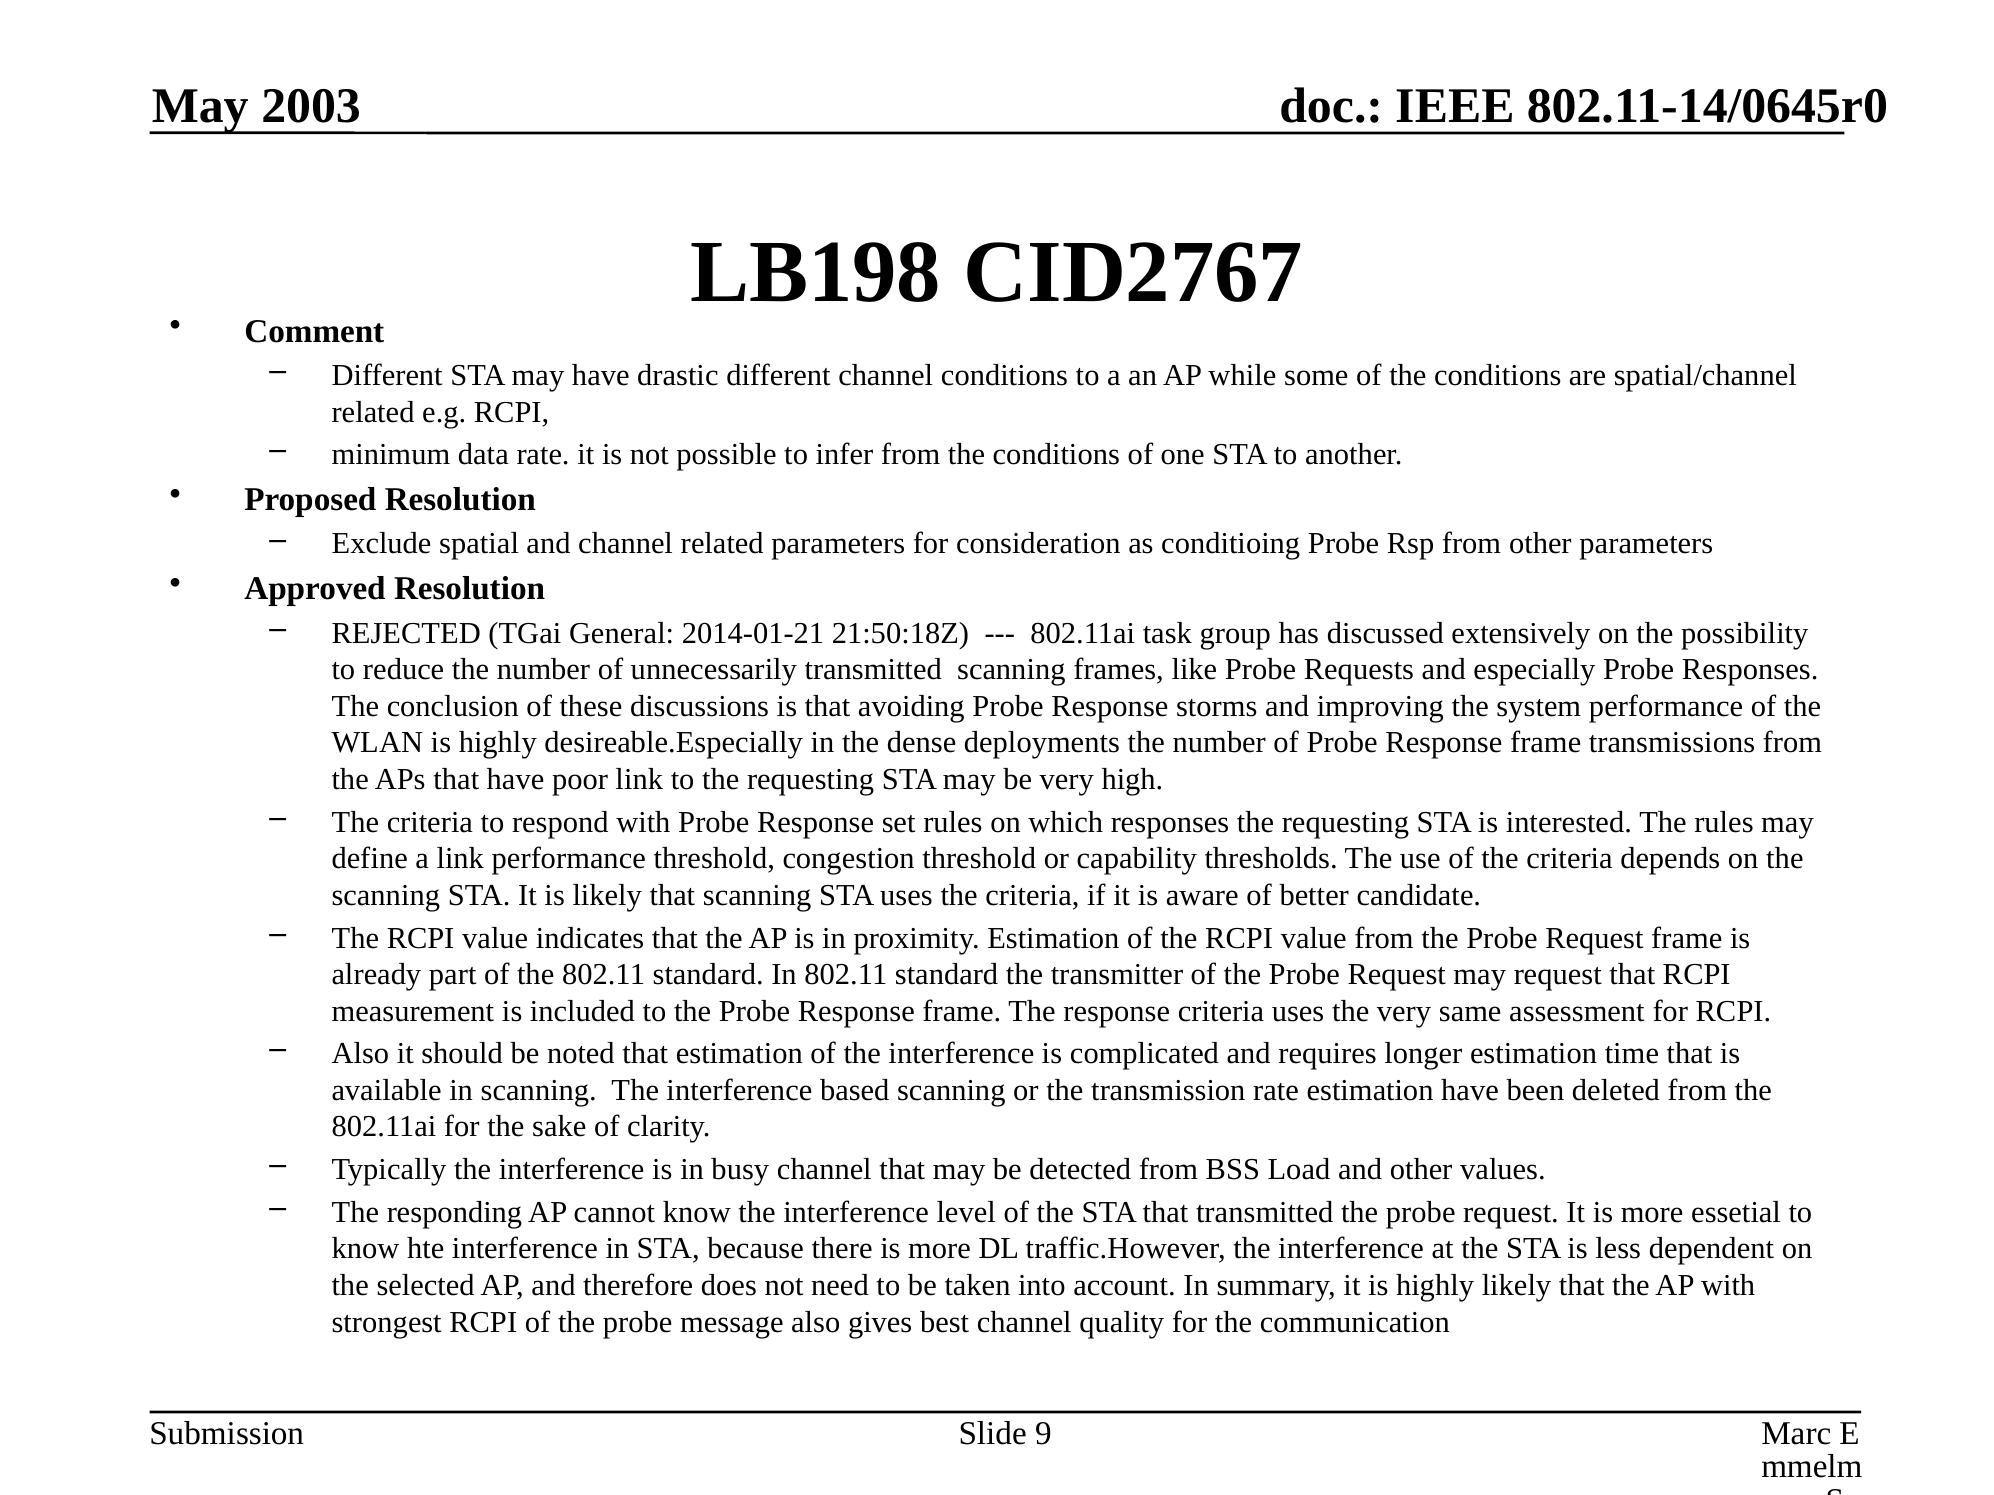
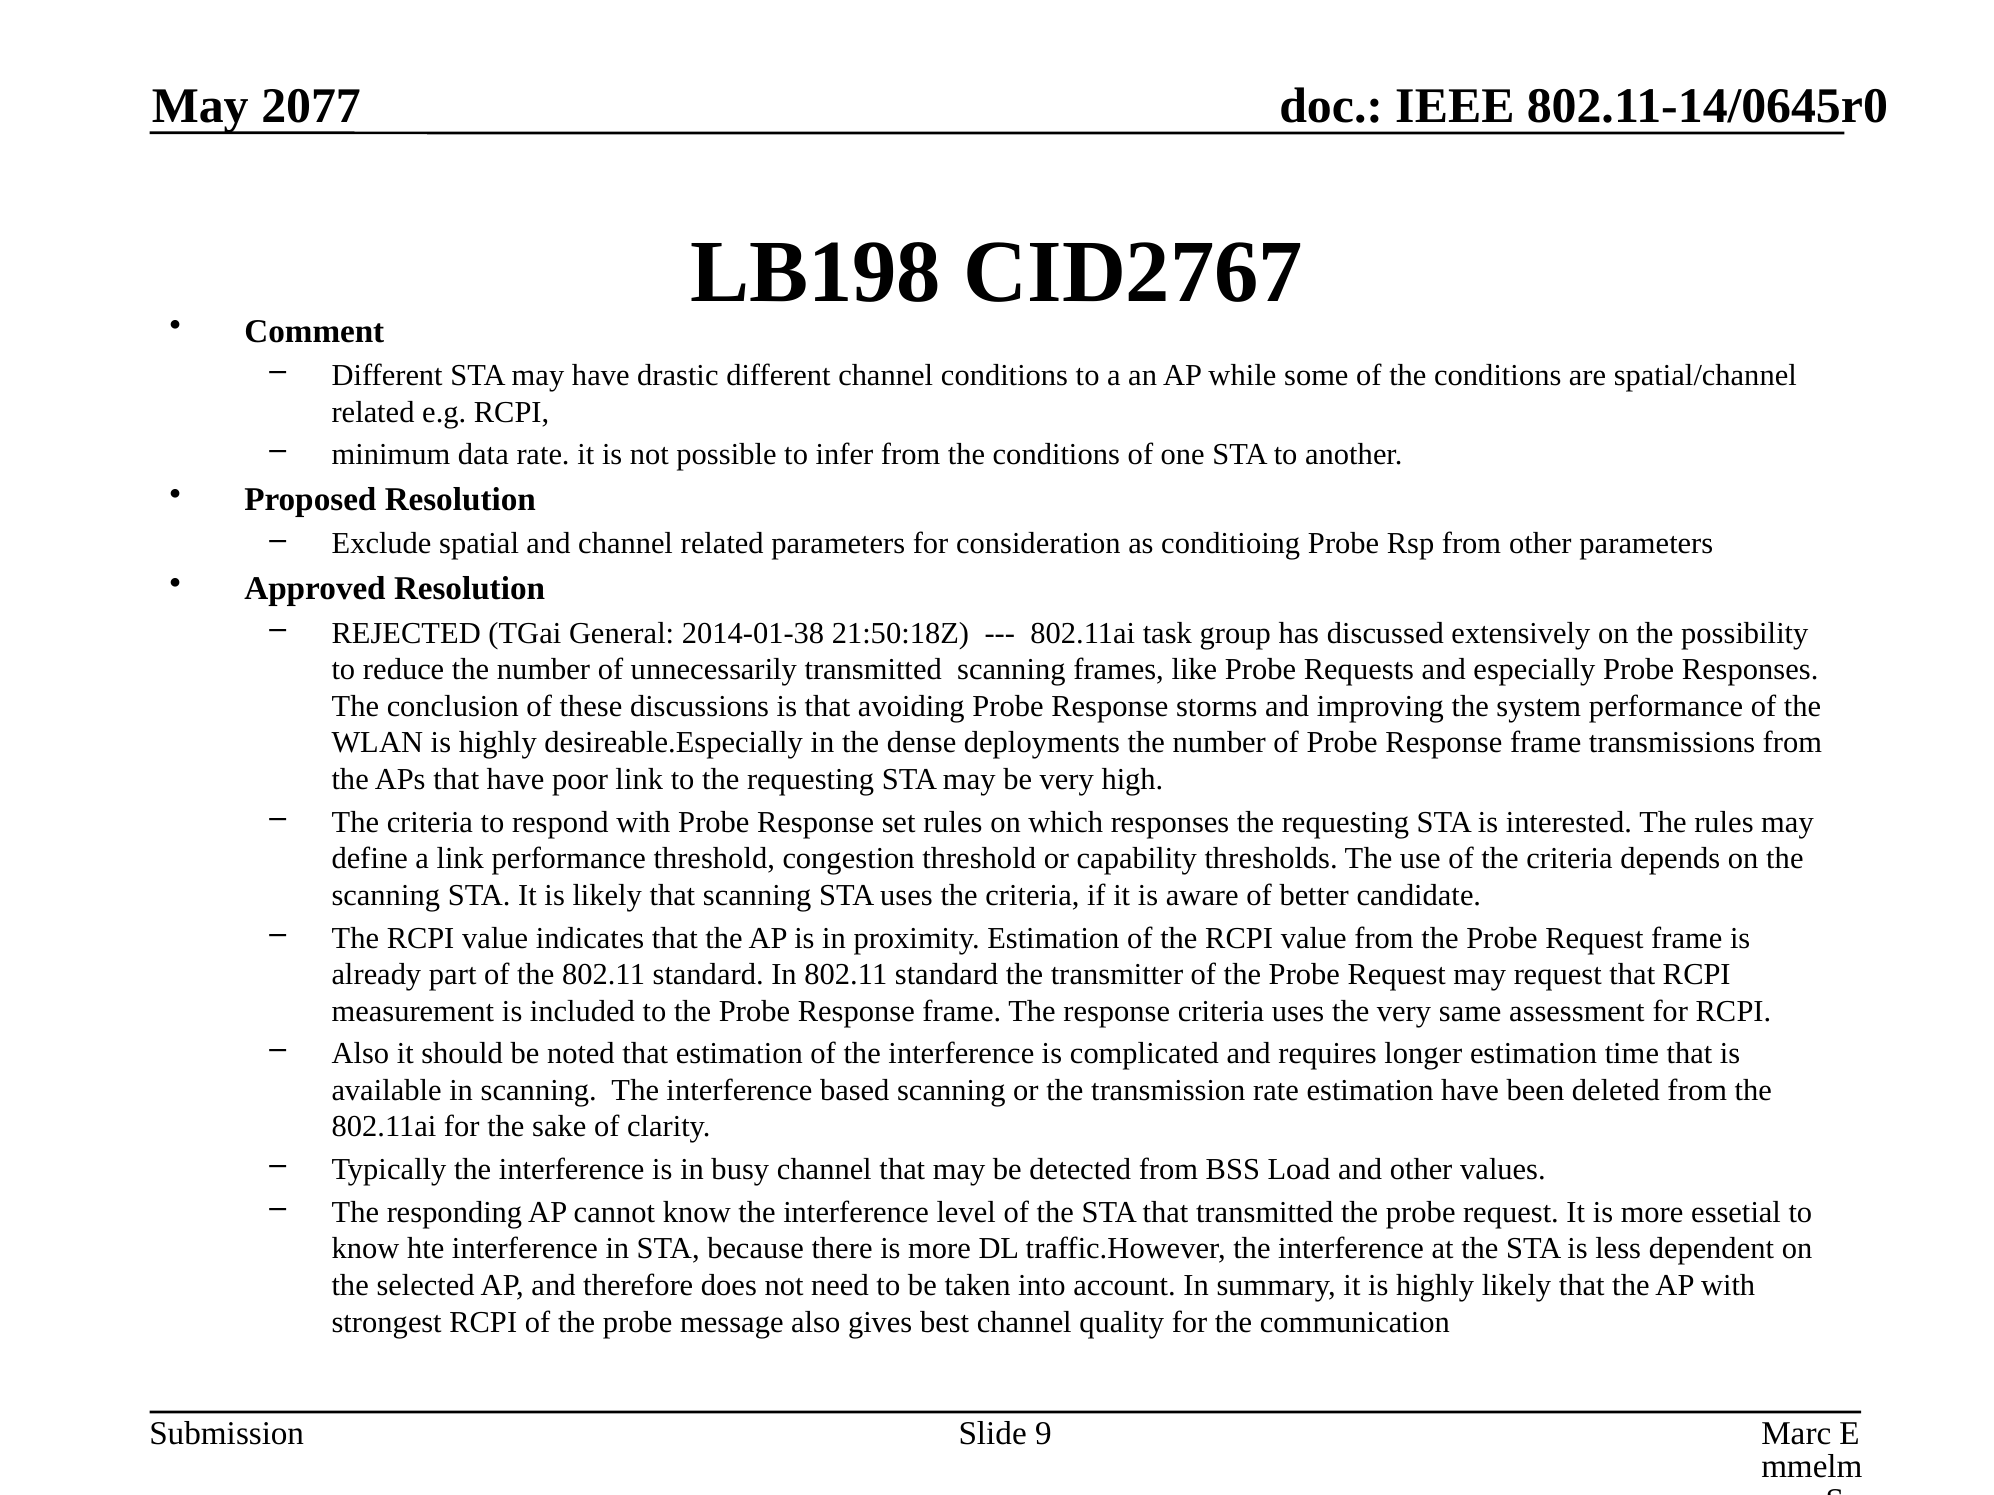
2003: 2003 -> 2077
2014-01-21: 2014-01-21 -> 2014-01-38
